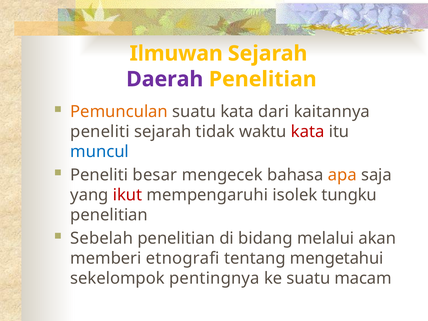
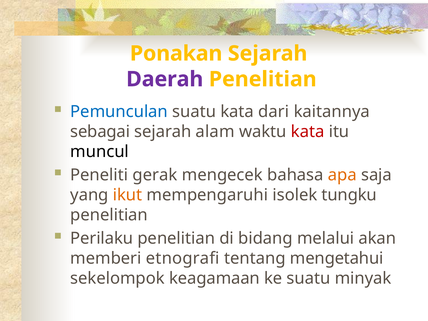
Ilmuwan: Ilmuwan -> Ponakan
Pemunculan colour: orange -> blue
peneliti at (100, 132): peneliti -> sebagai
tidak: tidak -> alam
muncul colour: blue -> black
besar: besar -> gerak
ikut colour: red -> orange
Sebelah: Sebelah -> Perilaku
pentingnya: pentingnya -> keagamaan
macam: macam -> minyak
